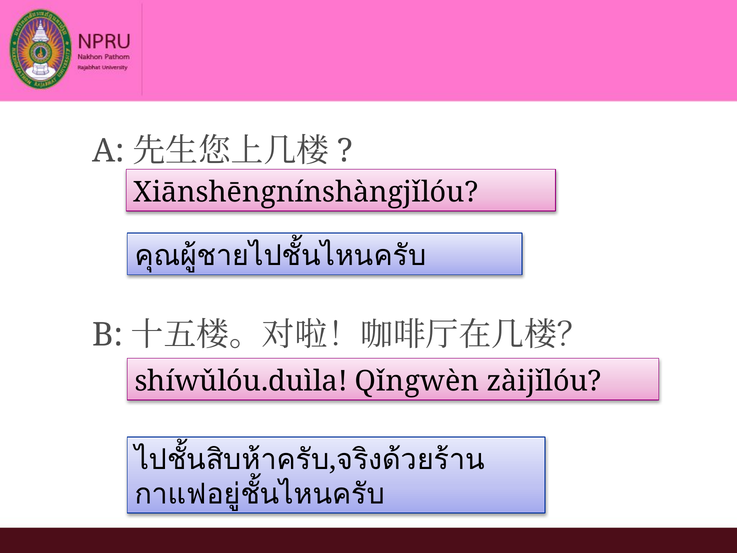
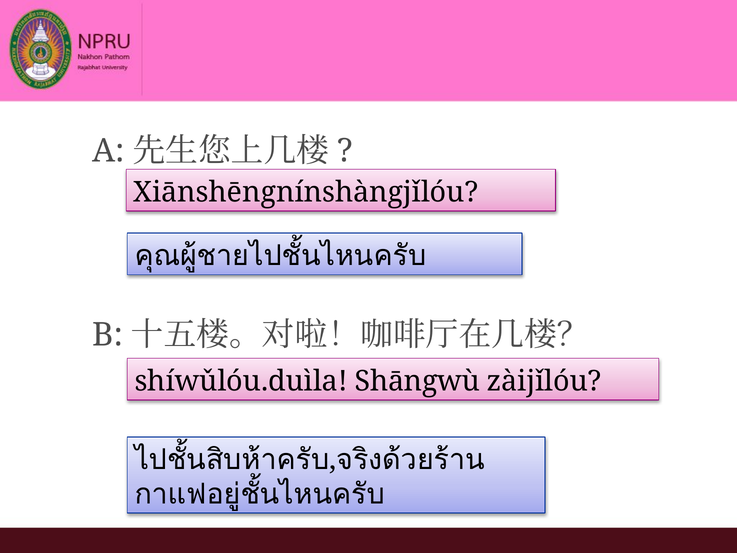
Qǐngwèn: Qǐngwèn -> Shāngwù
